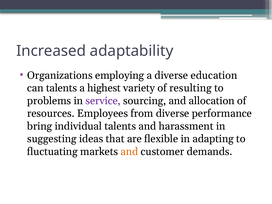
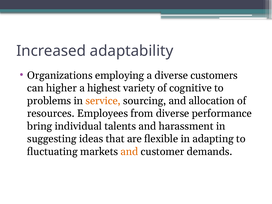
education: education -> customers
can talents: talents -> higher
resulting: resulting -> cognitive
service colour: purple -> orange
